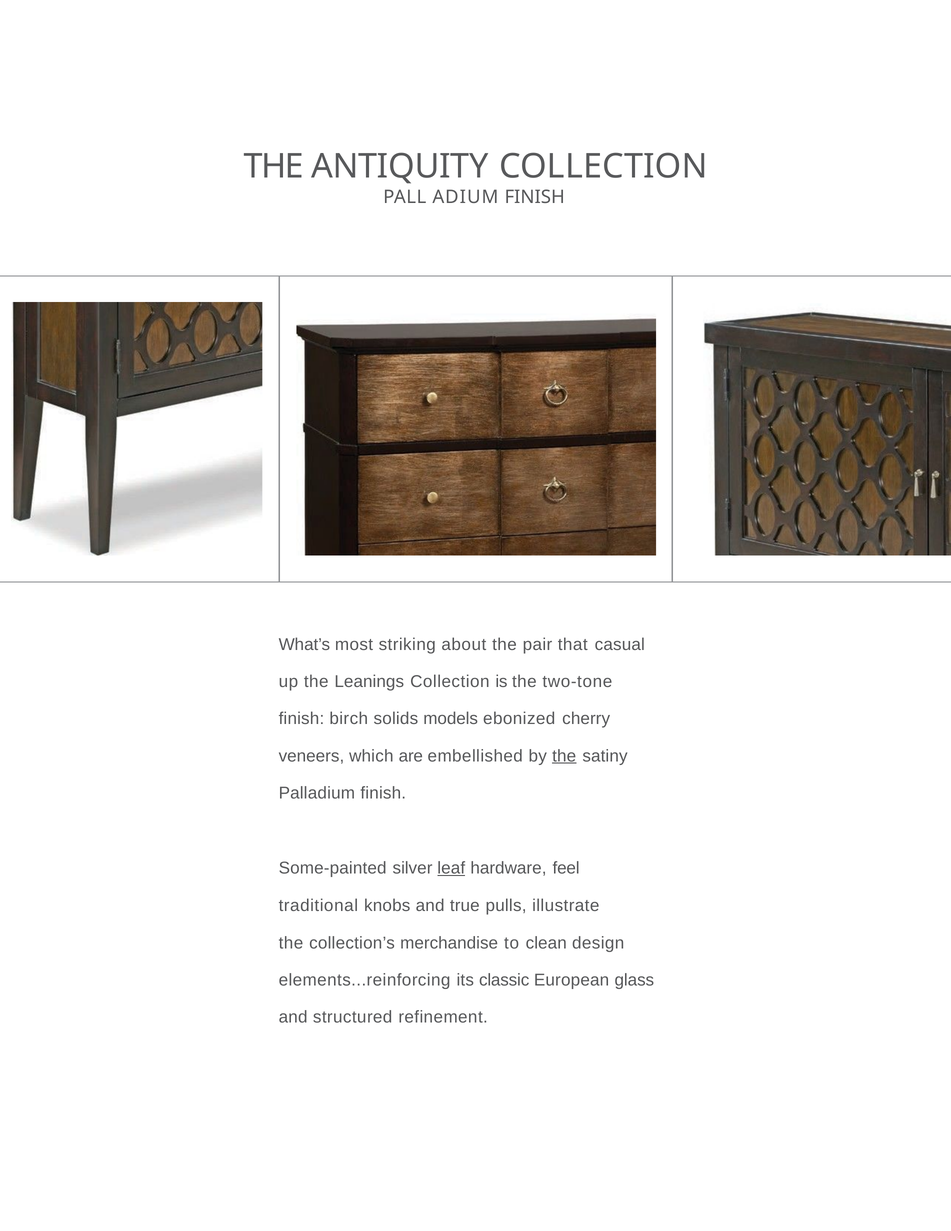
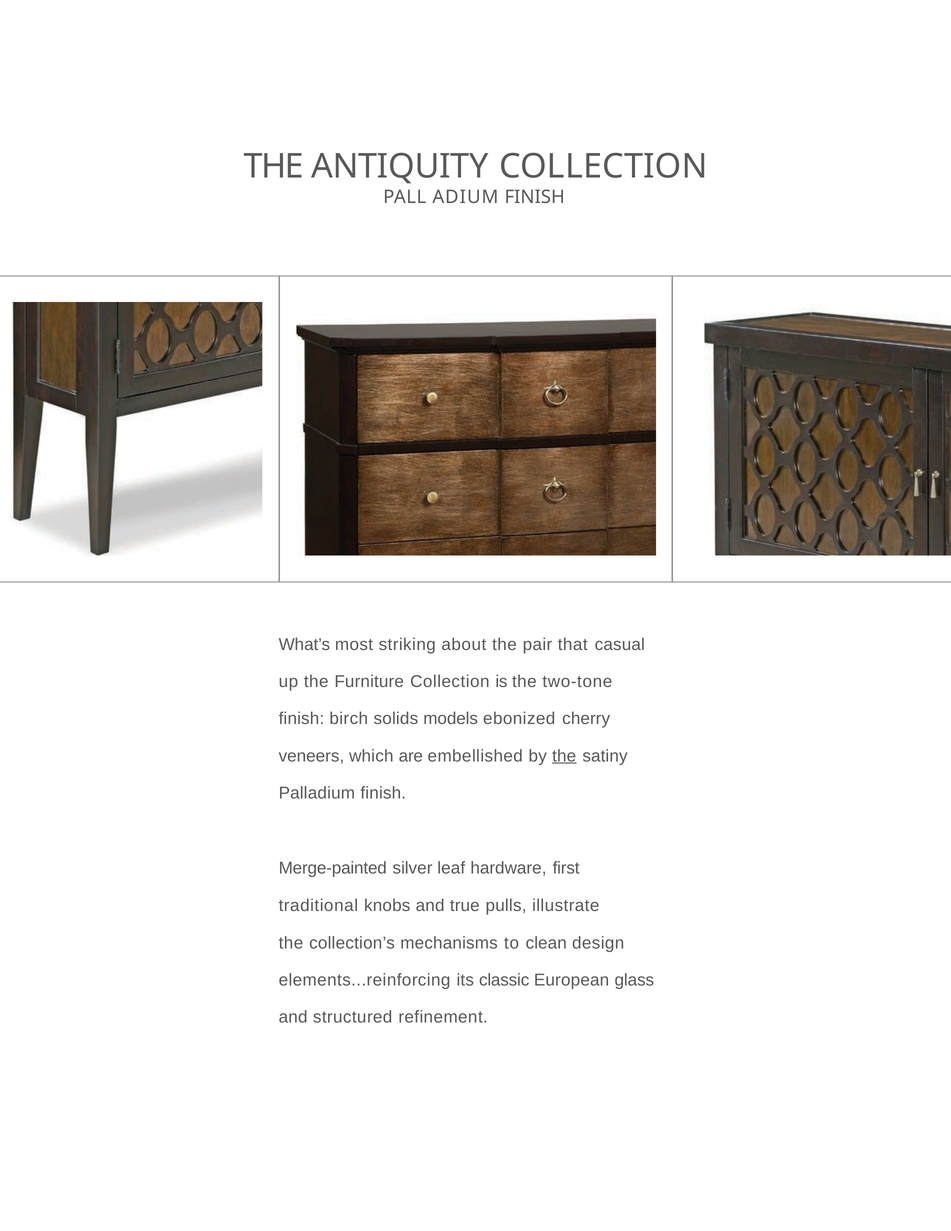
Leanings: Leanings -> Furniture
Some-painted: Some-painted -> Merge-painted
leaf underline: present -> none
feel: feel -> first
merchandise: merchandise -> mechanisms
